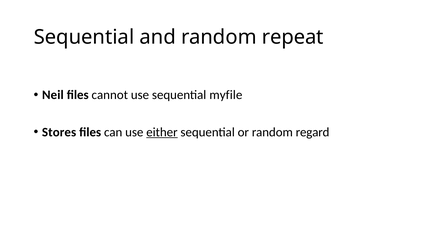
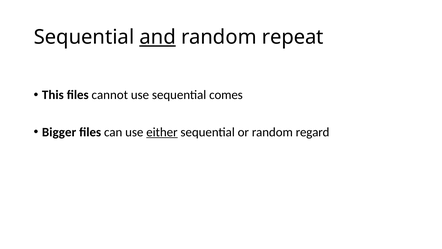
and underline: none -> present
Neil: Neil -> This
myfile: myfile -> comes
Stores: Stores -> Bigger
